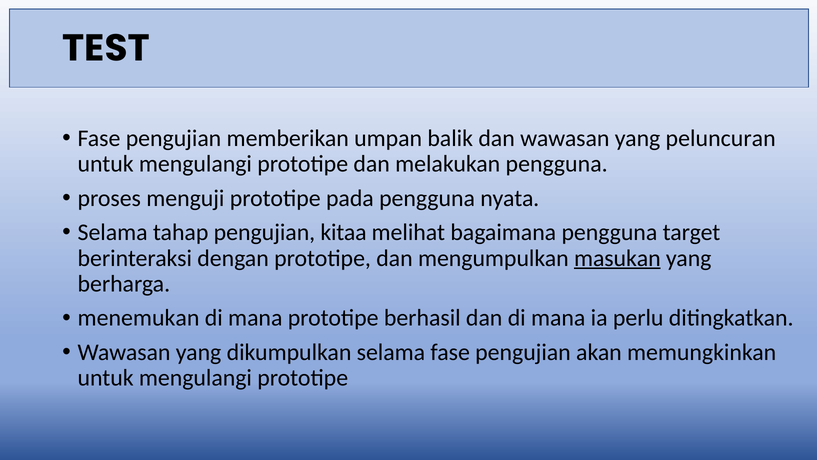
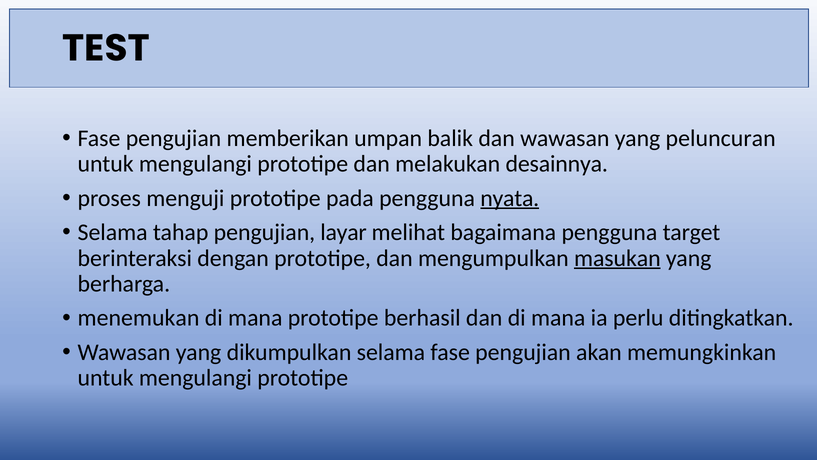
melakukan pengguna: pengguna -> desainnya
nyata underline: none -> present
kitaa: kitaa -> layar
